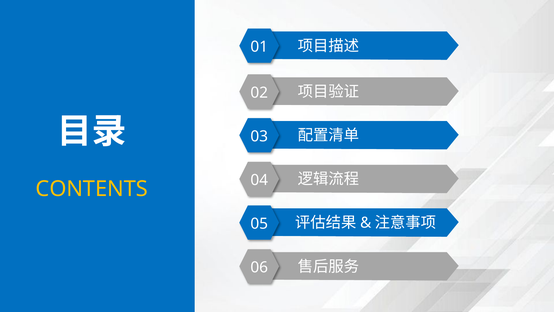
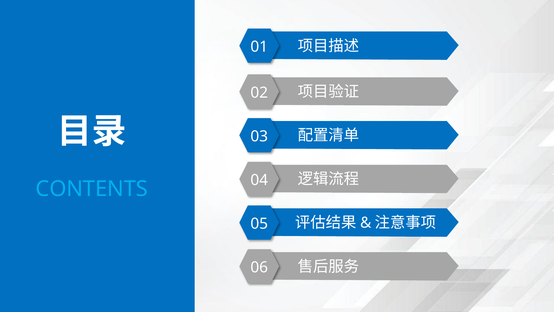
CONTENTS colour: yellow -> light blue
